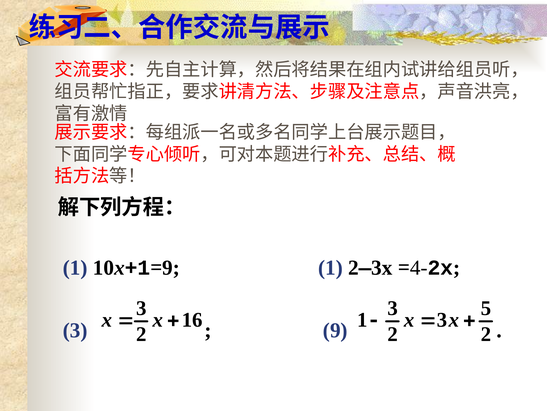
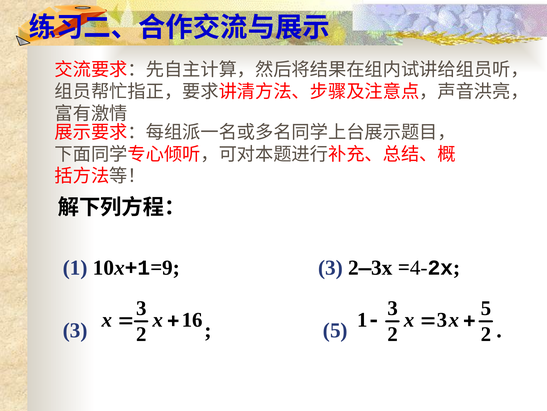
1 at (330, 267): 1 -> 3
9 at (335, 330): 9 -> 5
